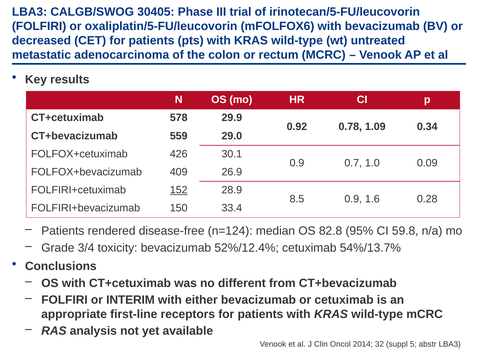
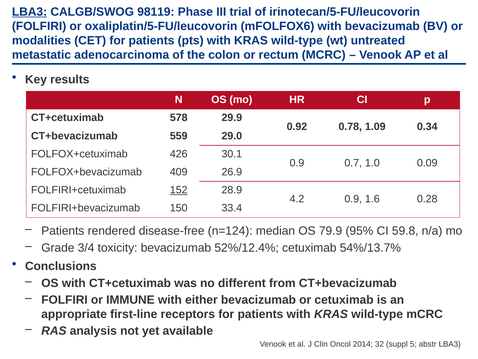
LBA3 at (30, 12) underline: none -> present
30405: 30405 -> 98119
decreased: decreased -> modalities
8.5: 8.5 -> 4.2
82.8: 82.8 -> 79.9
INTERIM: INTERIM -> IMMUNE
